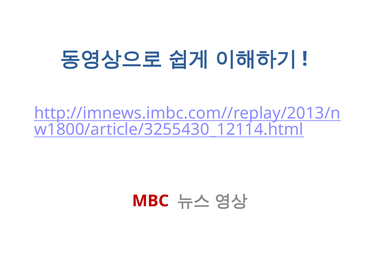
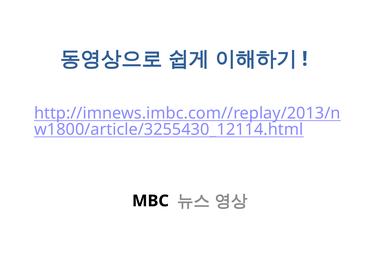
MBC colour: red -> black
